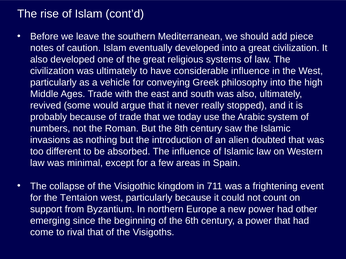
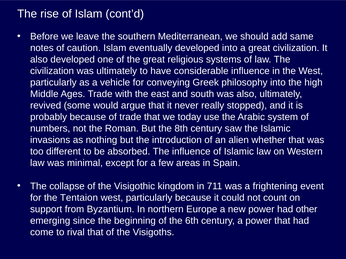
piece: piece -> same
doubted: doubted -> whether
